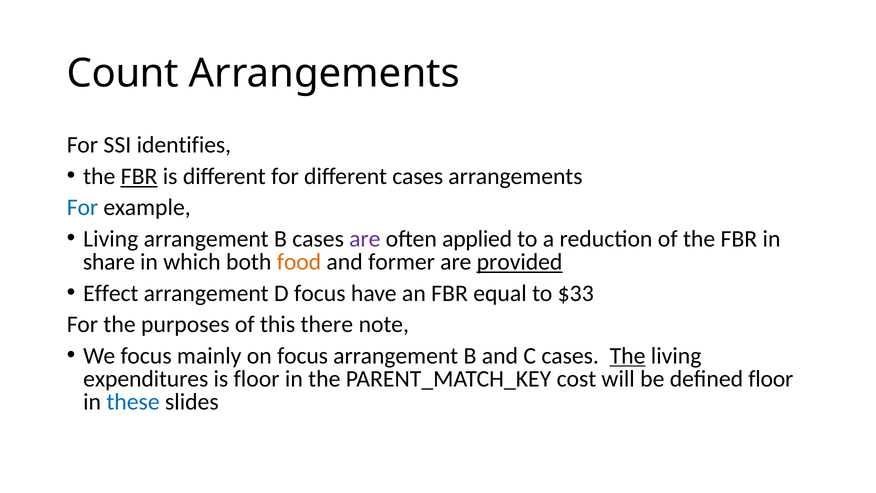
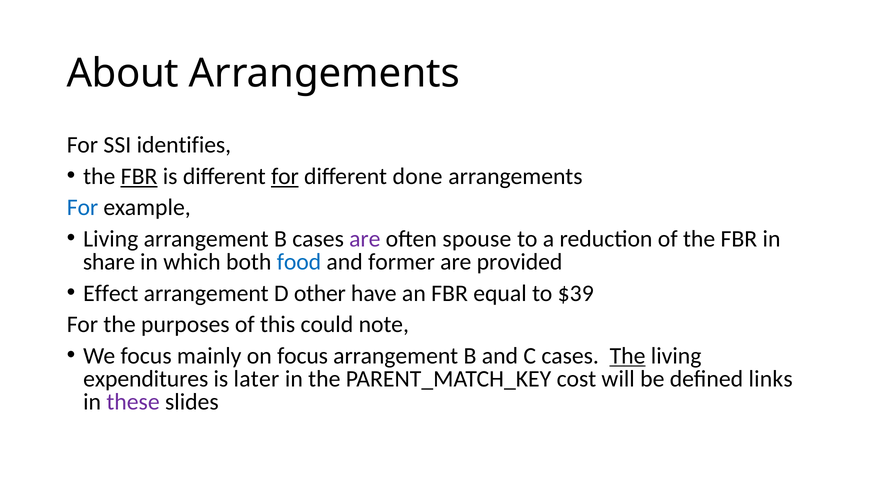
Count: Count -> About
for at (285, 176) underline: none -> present
different cases: cases -> done
applied: applied -> spouse
food colour: orange -> blue
provided underline: present -> none
D focus: focus -> other
$33: $33 -> $39
there: there -> could
is floor: floor -> later
defined floor: floor -> links
these colour: blue -> purple
